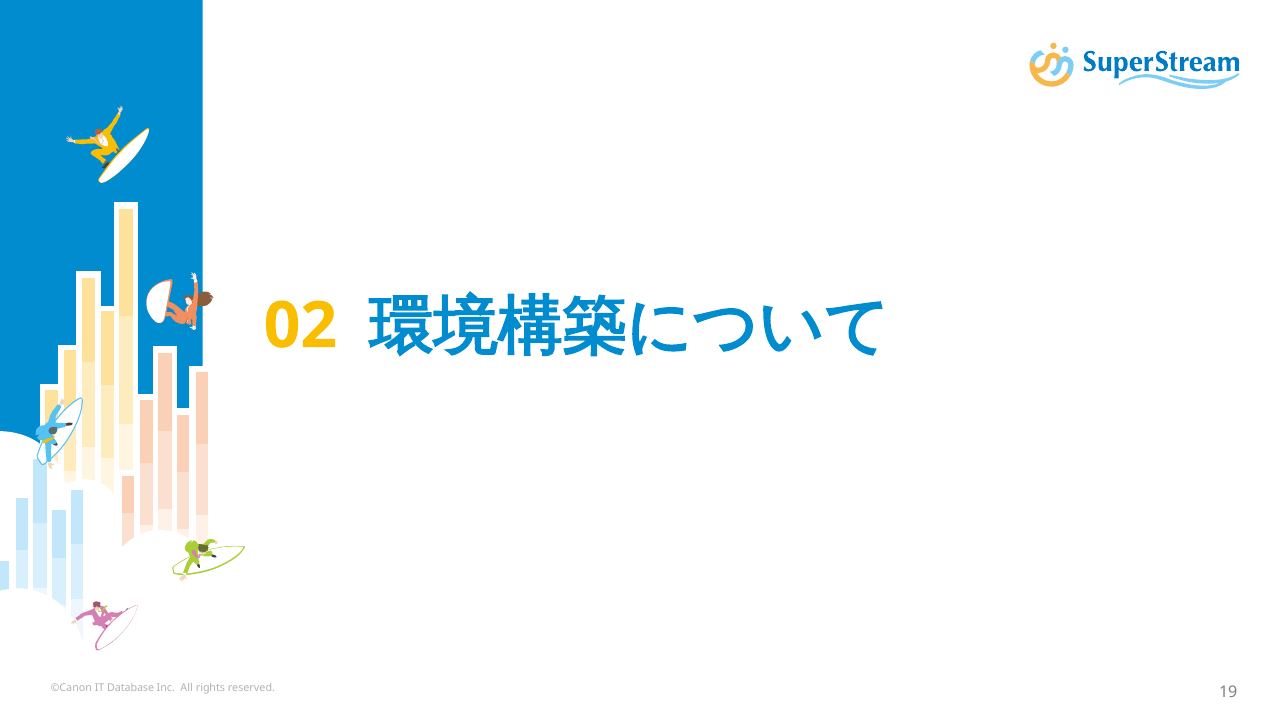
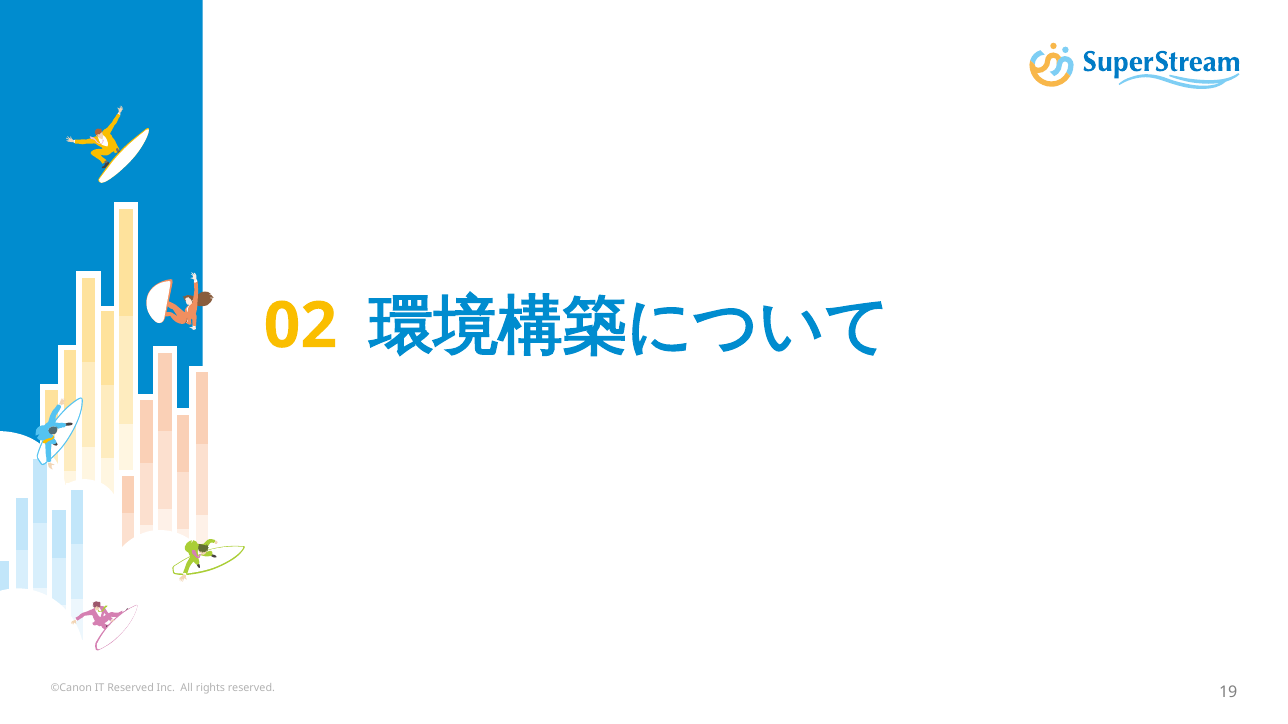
IT Database: Database -> Reserved
